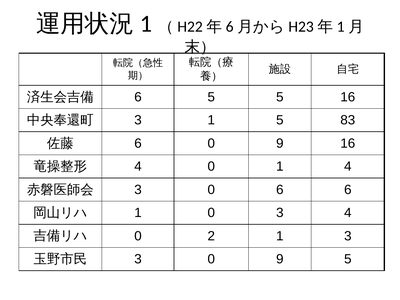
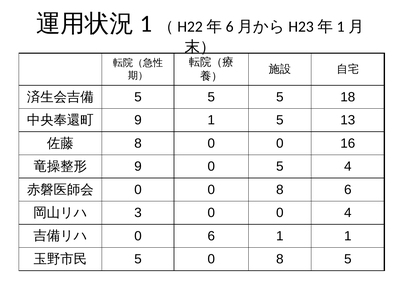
6 at (138, 97): 6 -> 5
5 16: 16 -> 18
3 at (138, 120): 3 -> 9
83: 83 -> 13
6 at (138, 143): 6 -> 8
9 at (280, 143): 9 -> 0
4 at (138, 167): 4 -> 9
0 1: 1 -> 5
3 at (138, 190): 3 -> 0
6 at (280, 190): 6 -> 8
1 at (138, 213): 1 -> 3
3 at (280, 213): 3 -> 0
0 2: 2 -> 6
1 3: 3 -> 1
3 at (138, 259): 3 -> 5
9 at (280, 259): 9 -> 8
